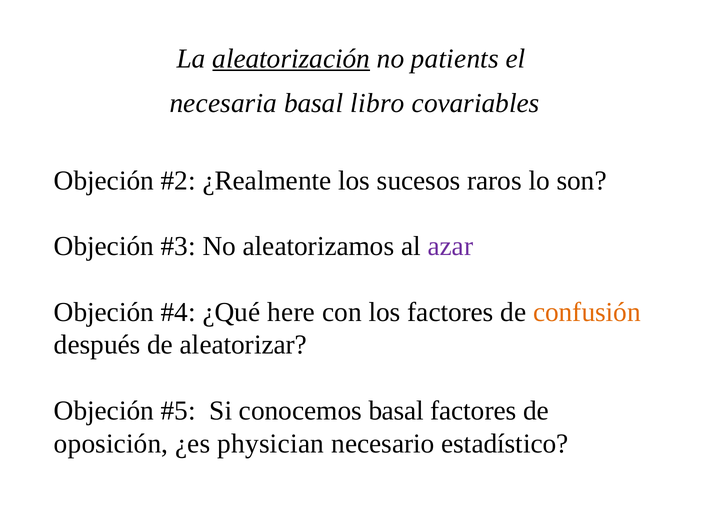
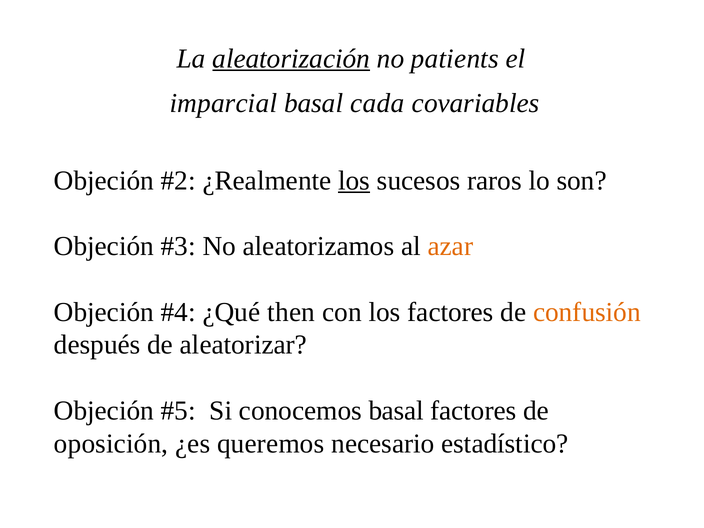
necesaria: necesaria -> imparcial
libro: libro -> cada
los at (354, 181) underline: none -> present
azar colour: purple -> orange
here: here -> then
physician: physician -> queremos
